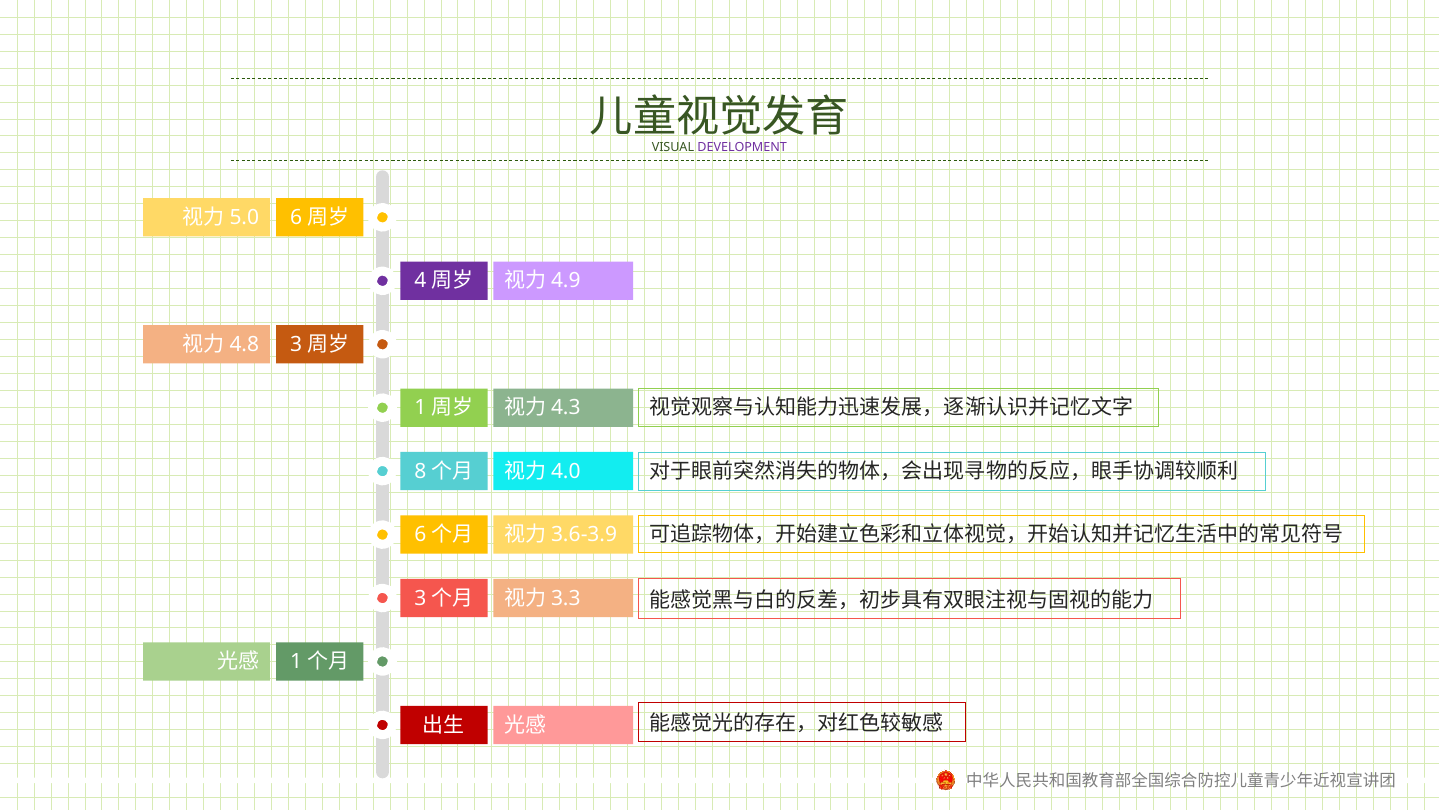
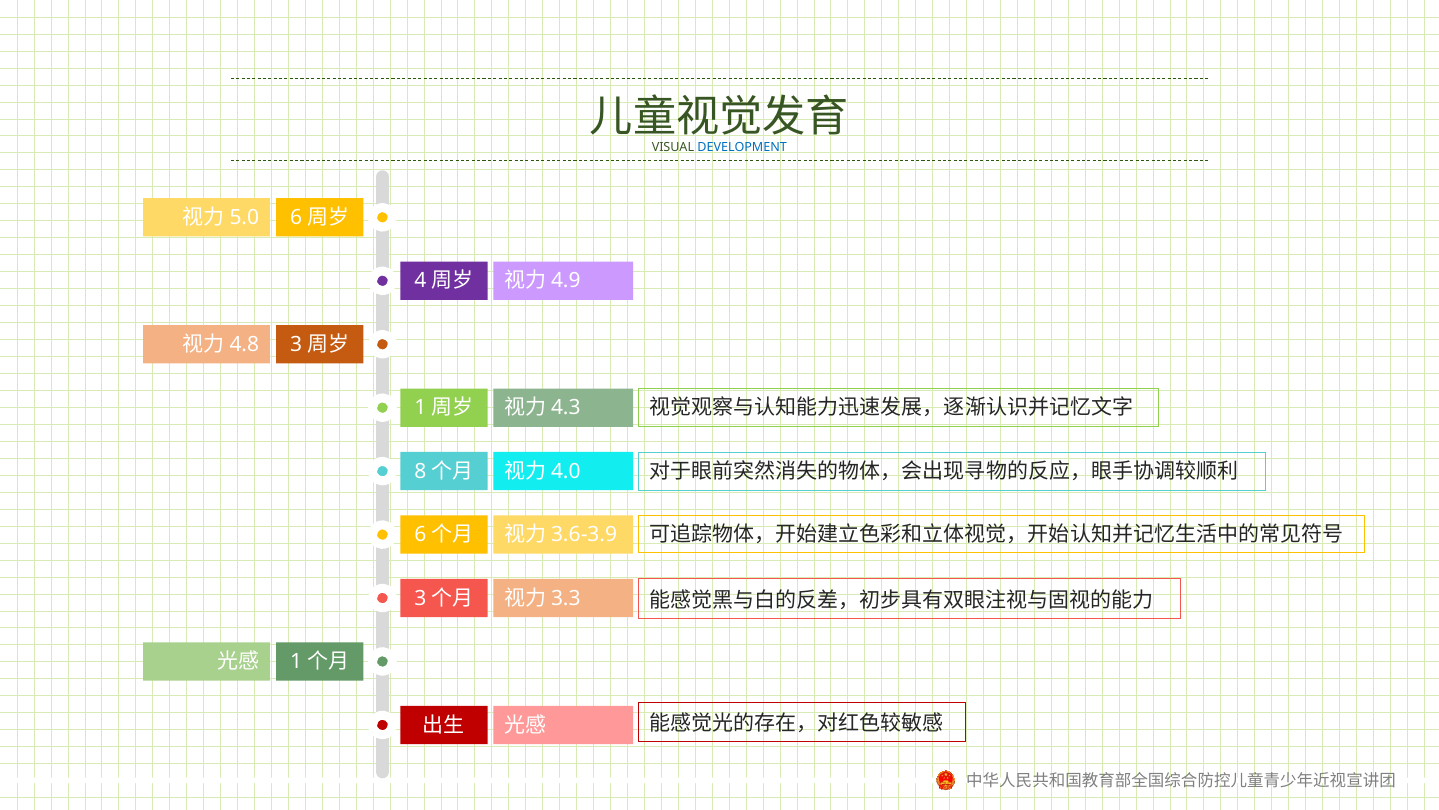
DEVELOPMENT colour: purple -> blue
